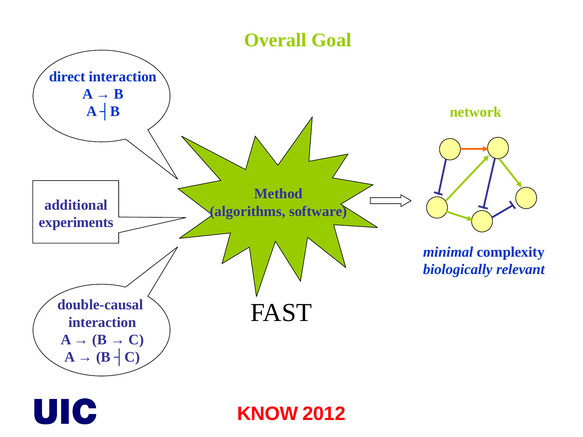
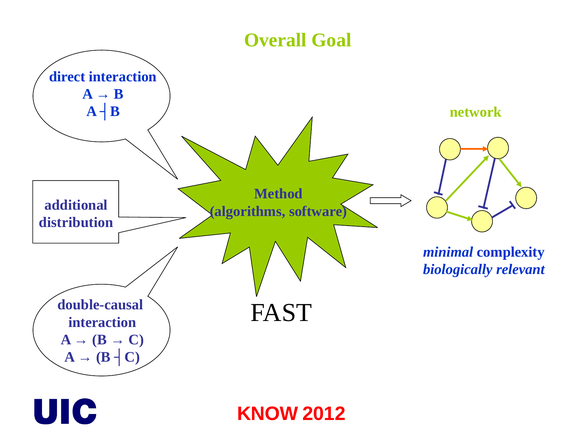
experiments: experiments -> distribution
